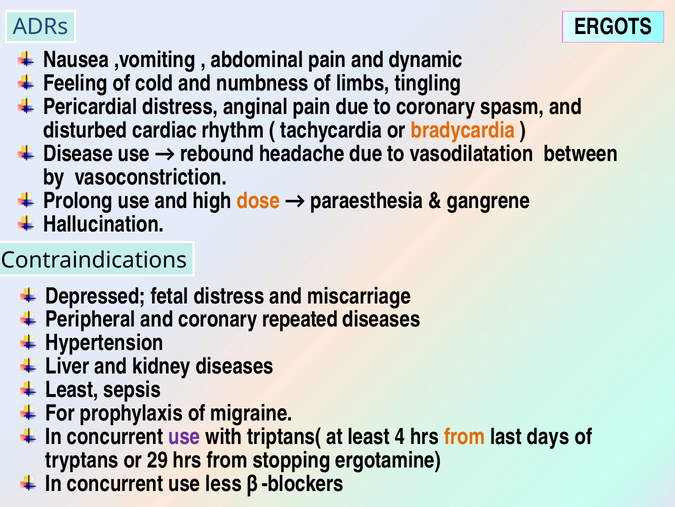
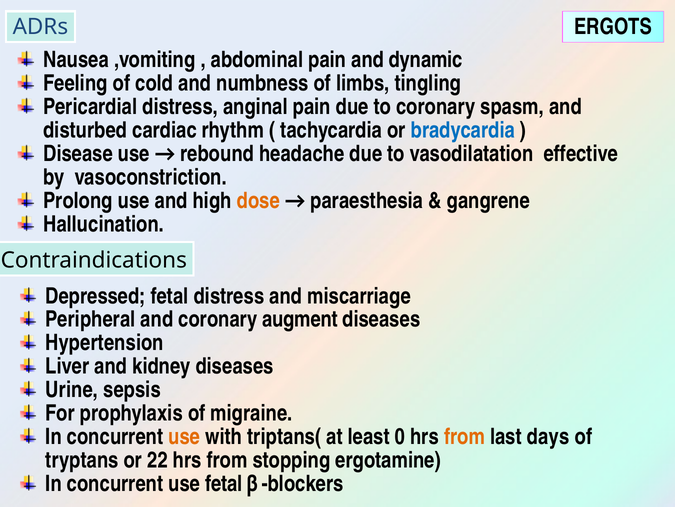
bradycardia colour: orange -> blue
between: between -> effective
repeated: repeated -> augment
Least at (72, 389): Least -> Urine
use at (184, 436) colour: purple -> orange
4: 4 -> 0
29: 29 -> 22
use less: less -> fetal
